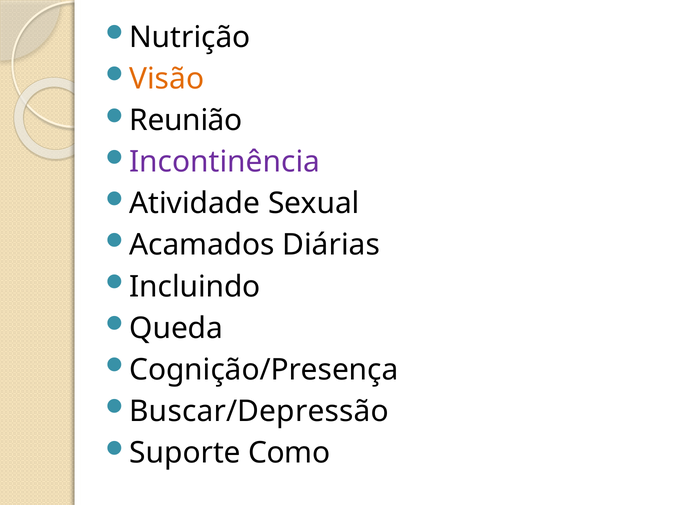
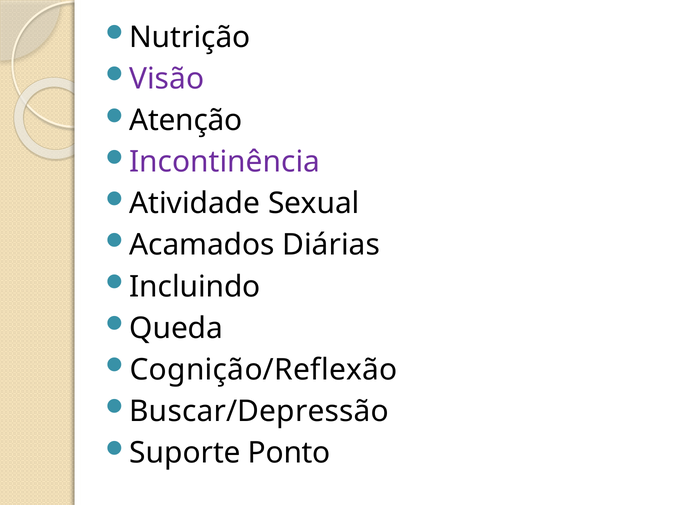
Visão colour: orange -> purple
Reunião: Reunião -> Atenção
Cognição/Presença: Cognição/Presença -> Cognição/Reflexão
Como: Como -> Ponto
